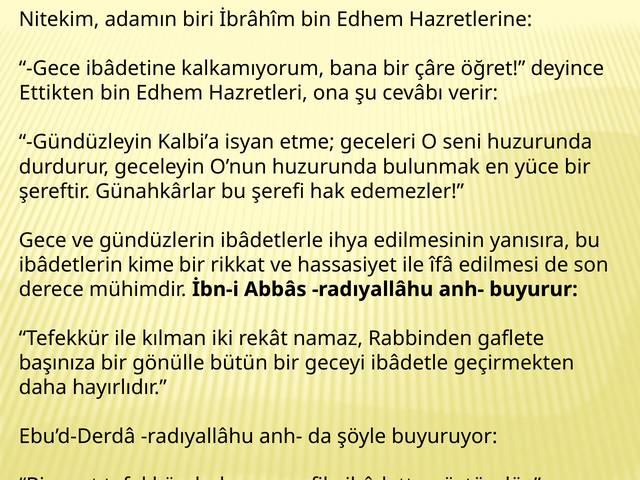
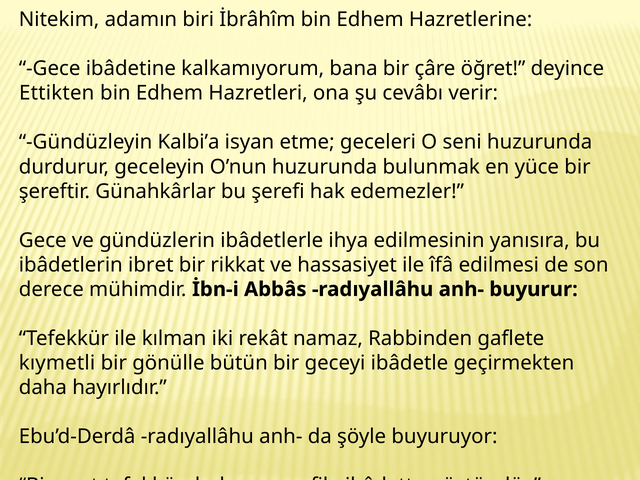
kime: kime -> ibret
başınıza: başınıza -> kıymetli
